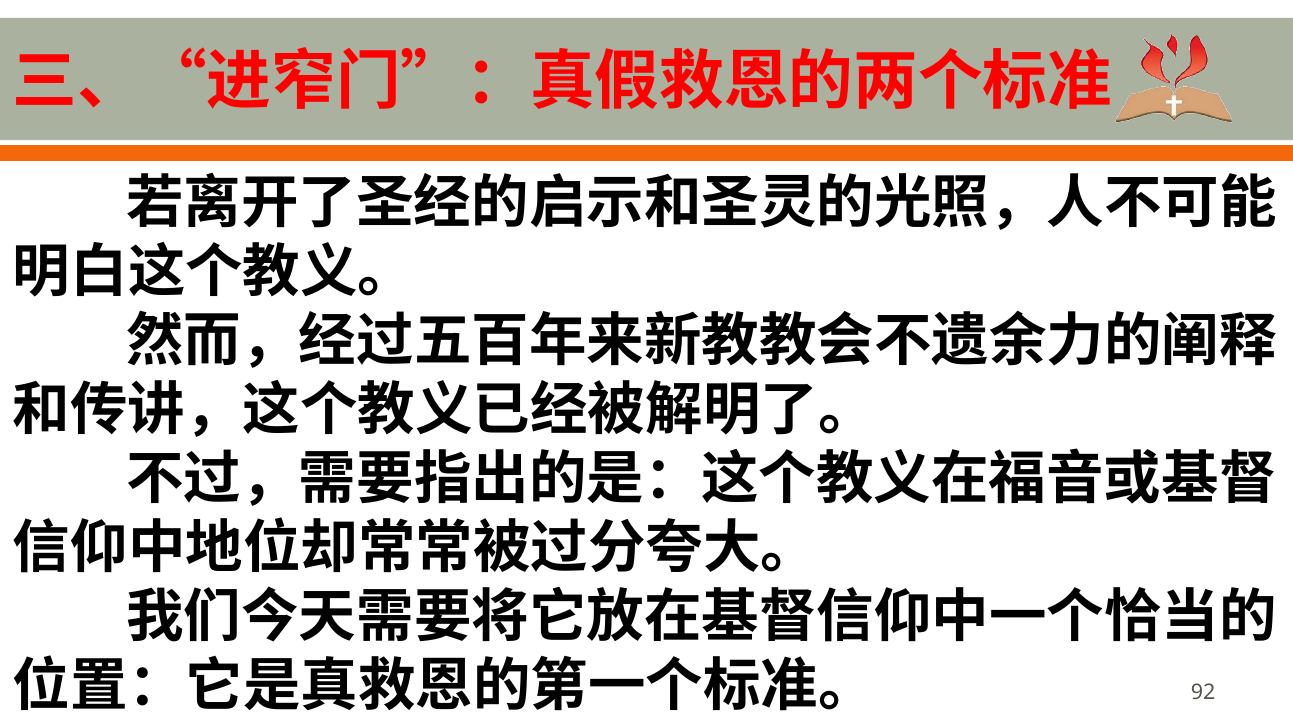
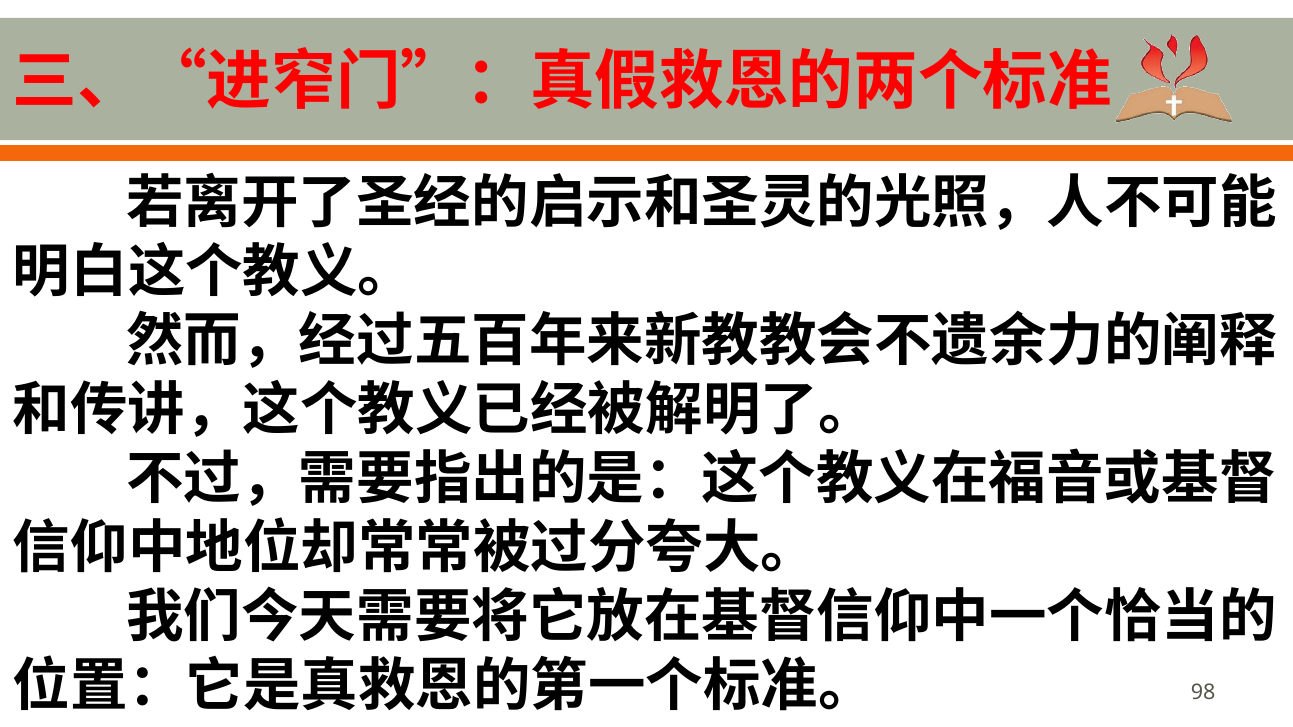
92: 92 -> 98
